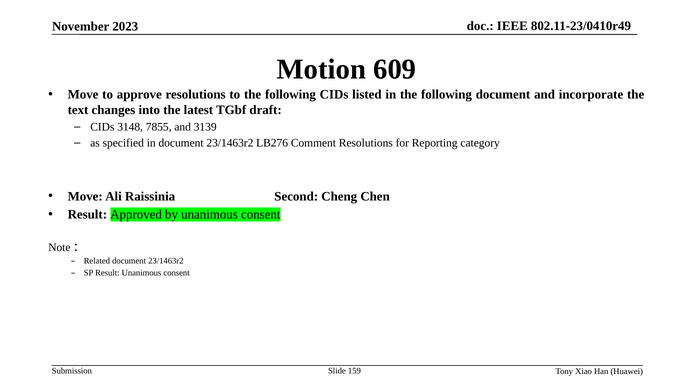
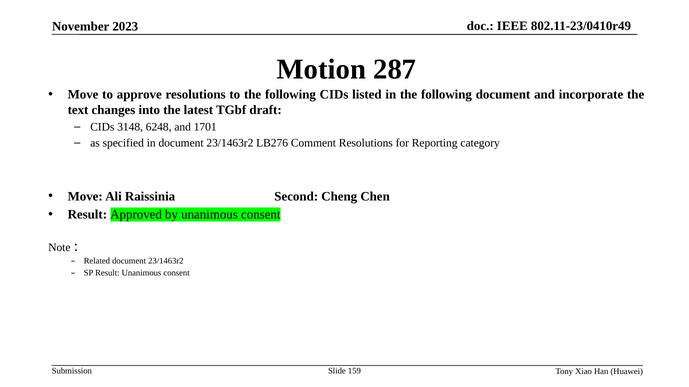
609: 609 -> 287
7855: 7855 -> 6248
3139: 3139 -> 1701
